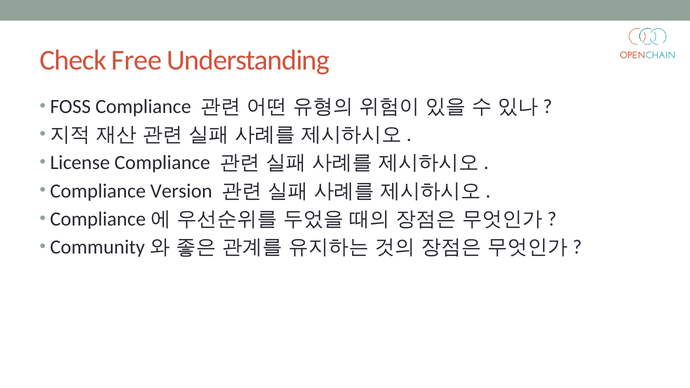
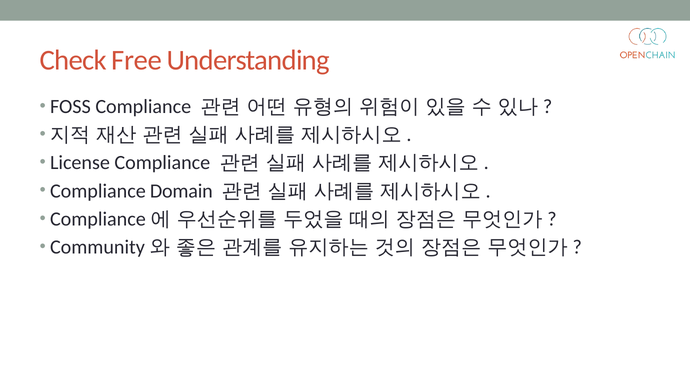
Version: Version -> Domain
